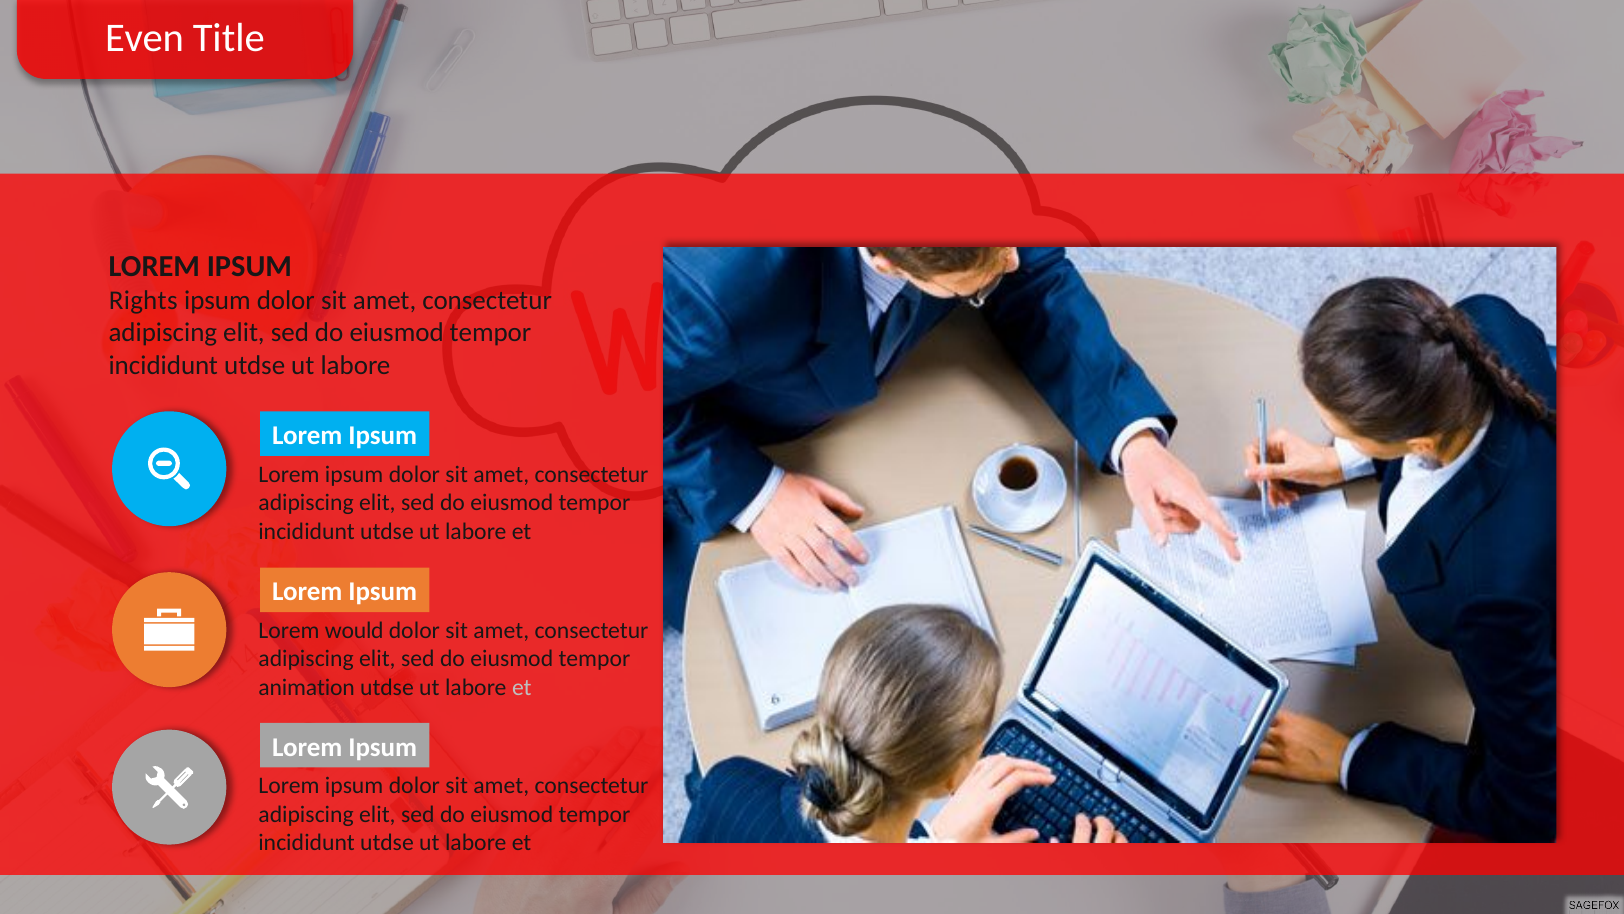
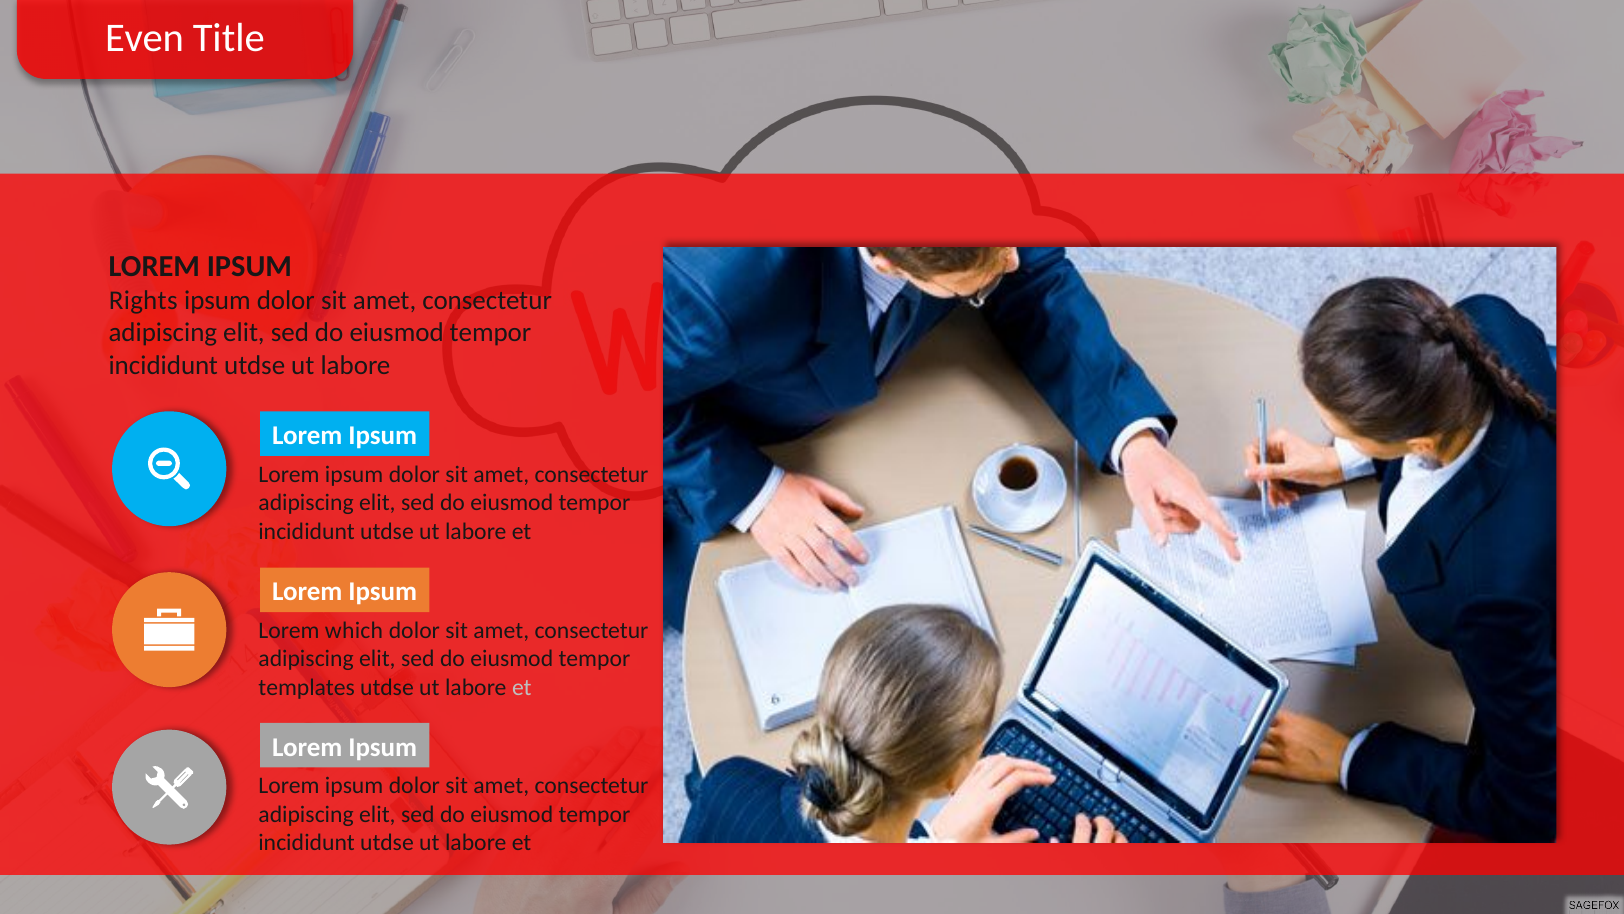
would: would -> which
animation: animation -> templates
